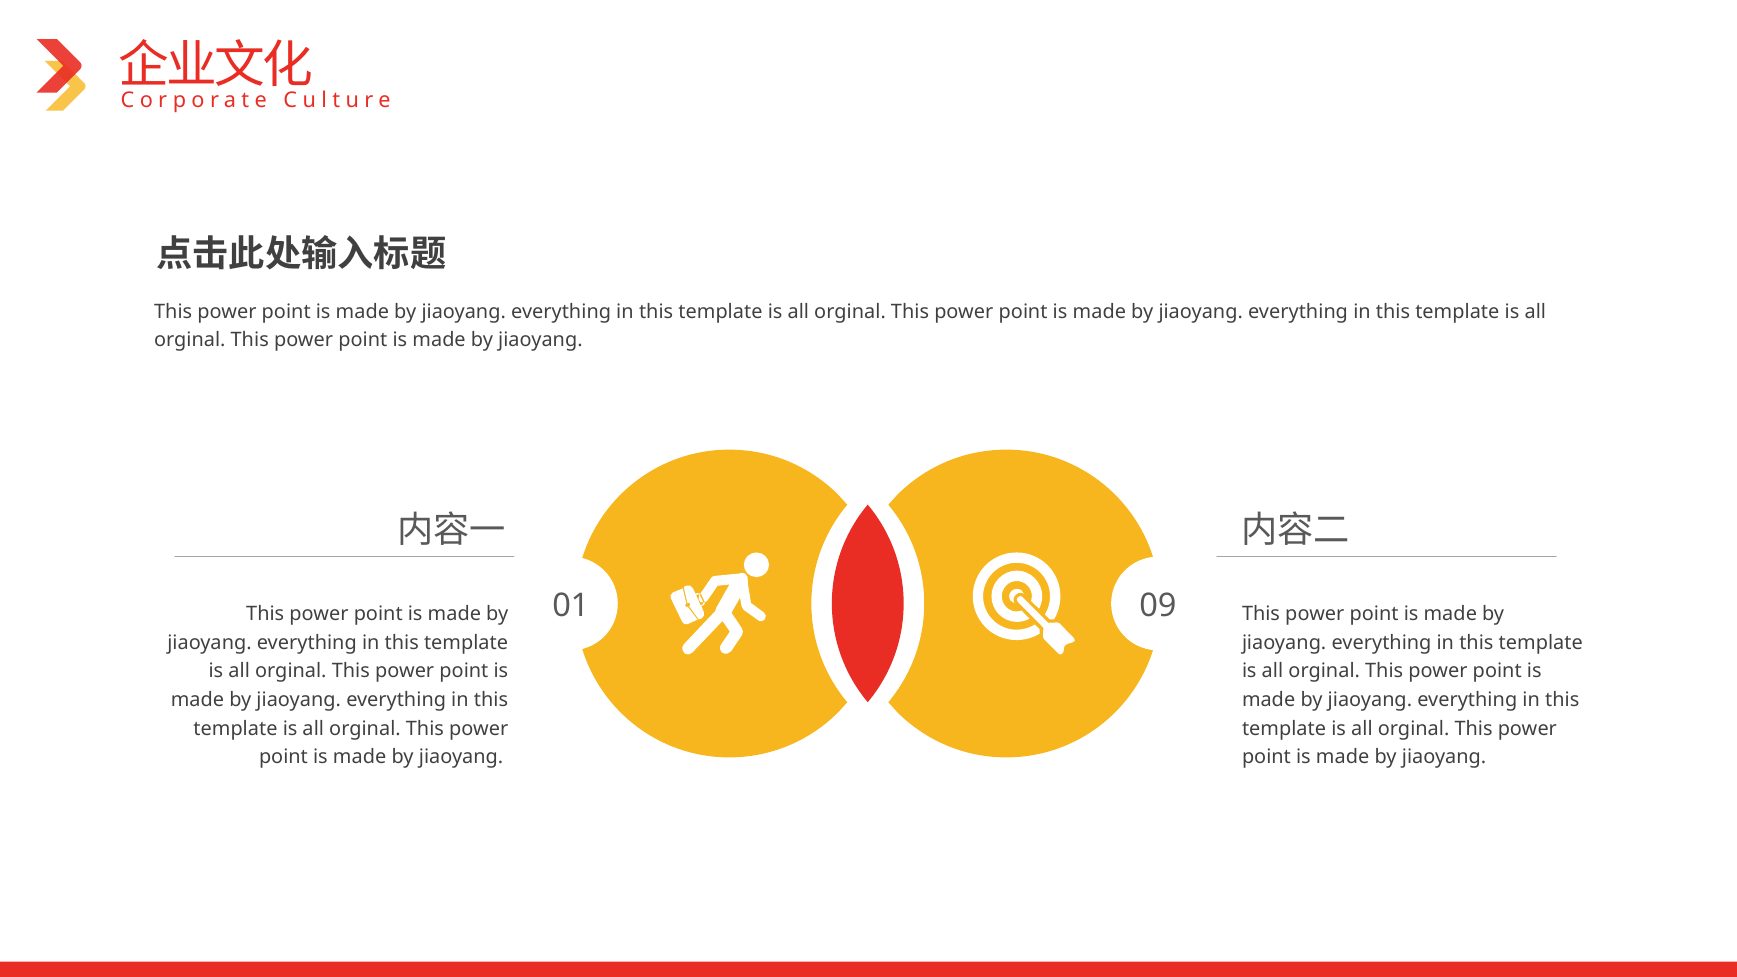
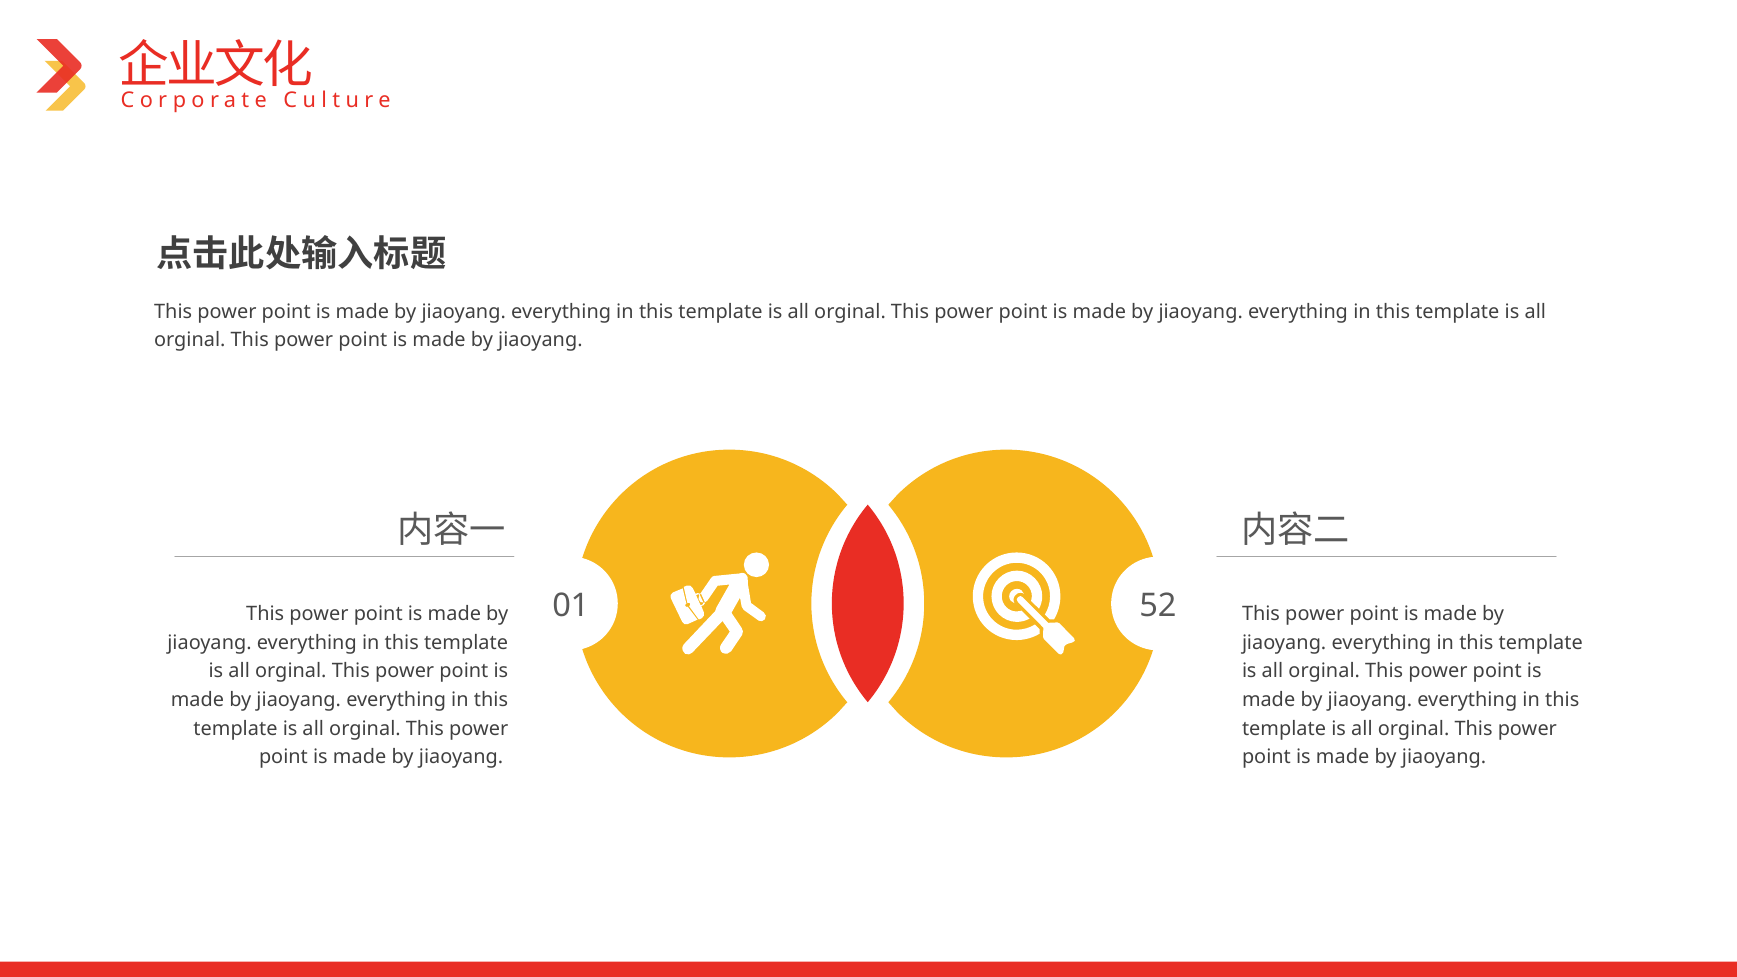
09: 09 -> 52
